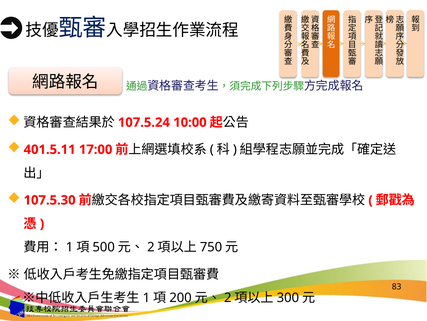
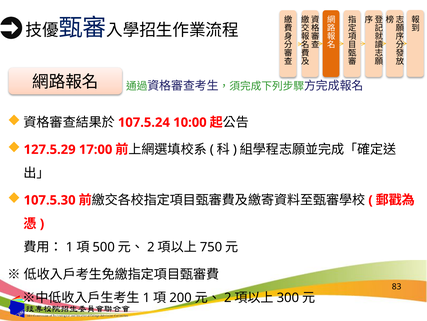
401.5.11: 401.5.11 -> 127.5.29
